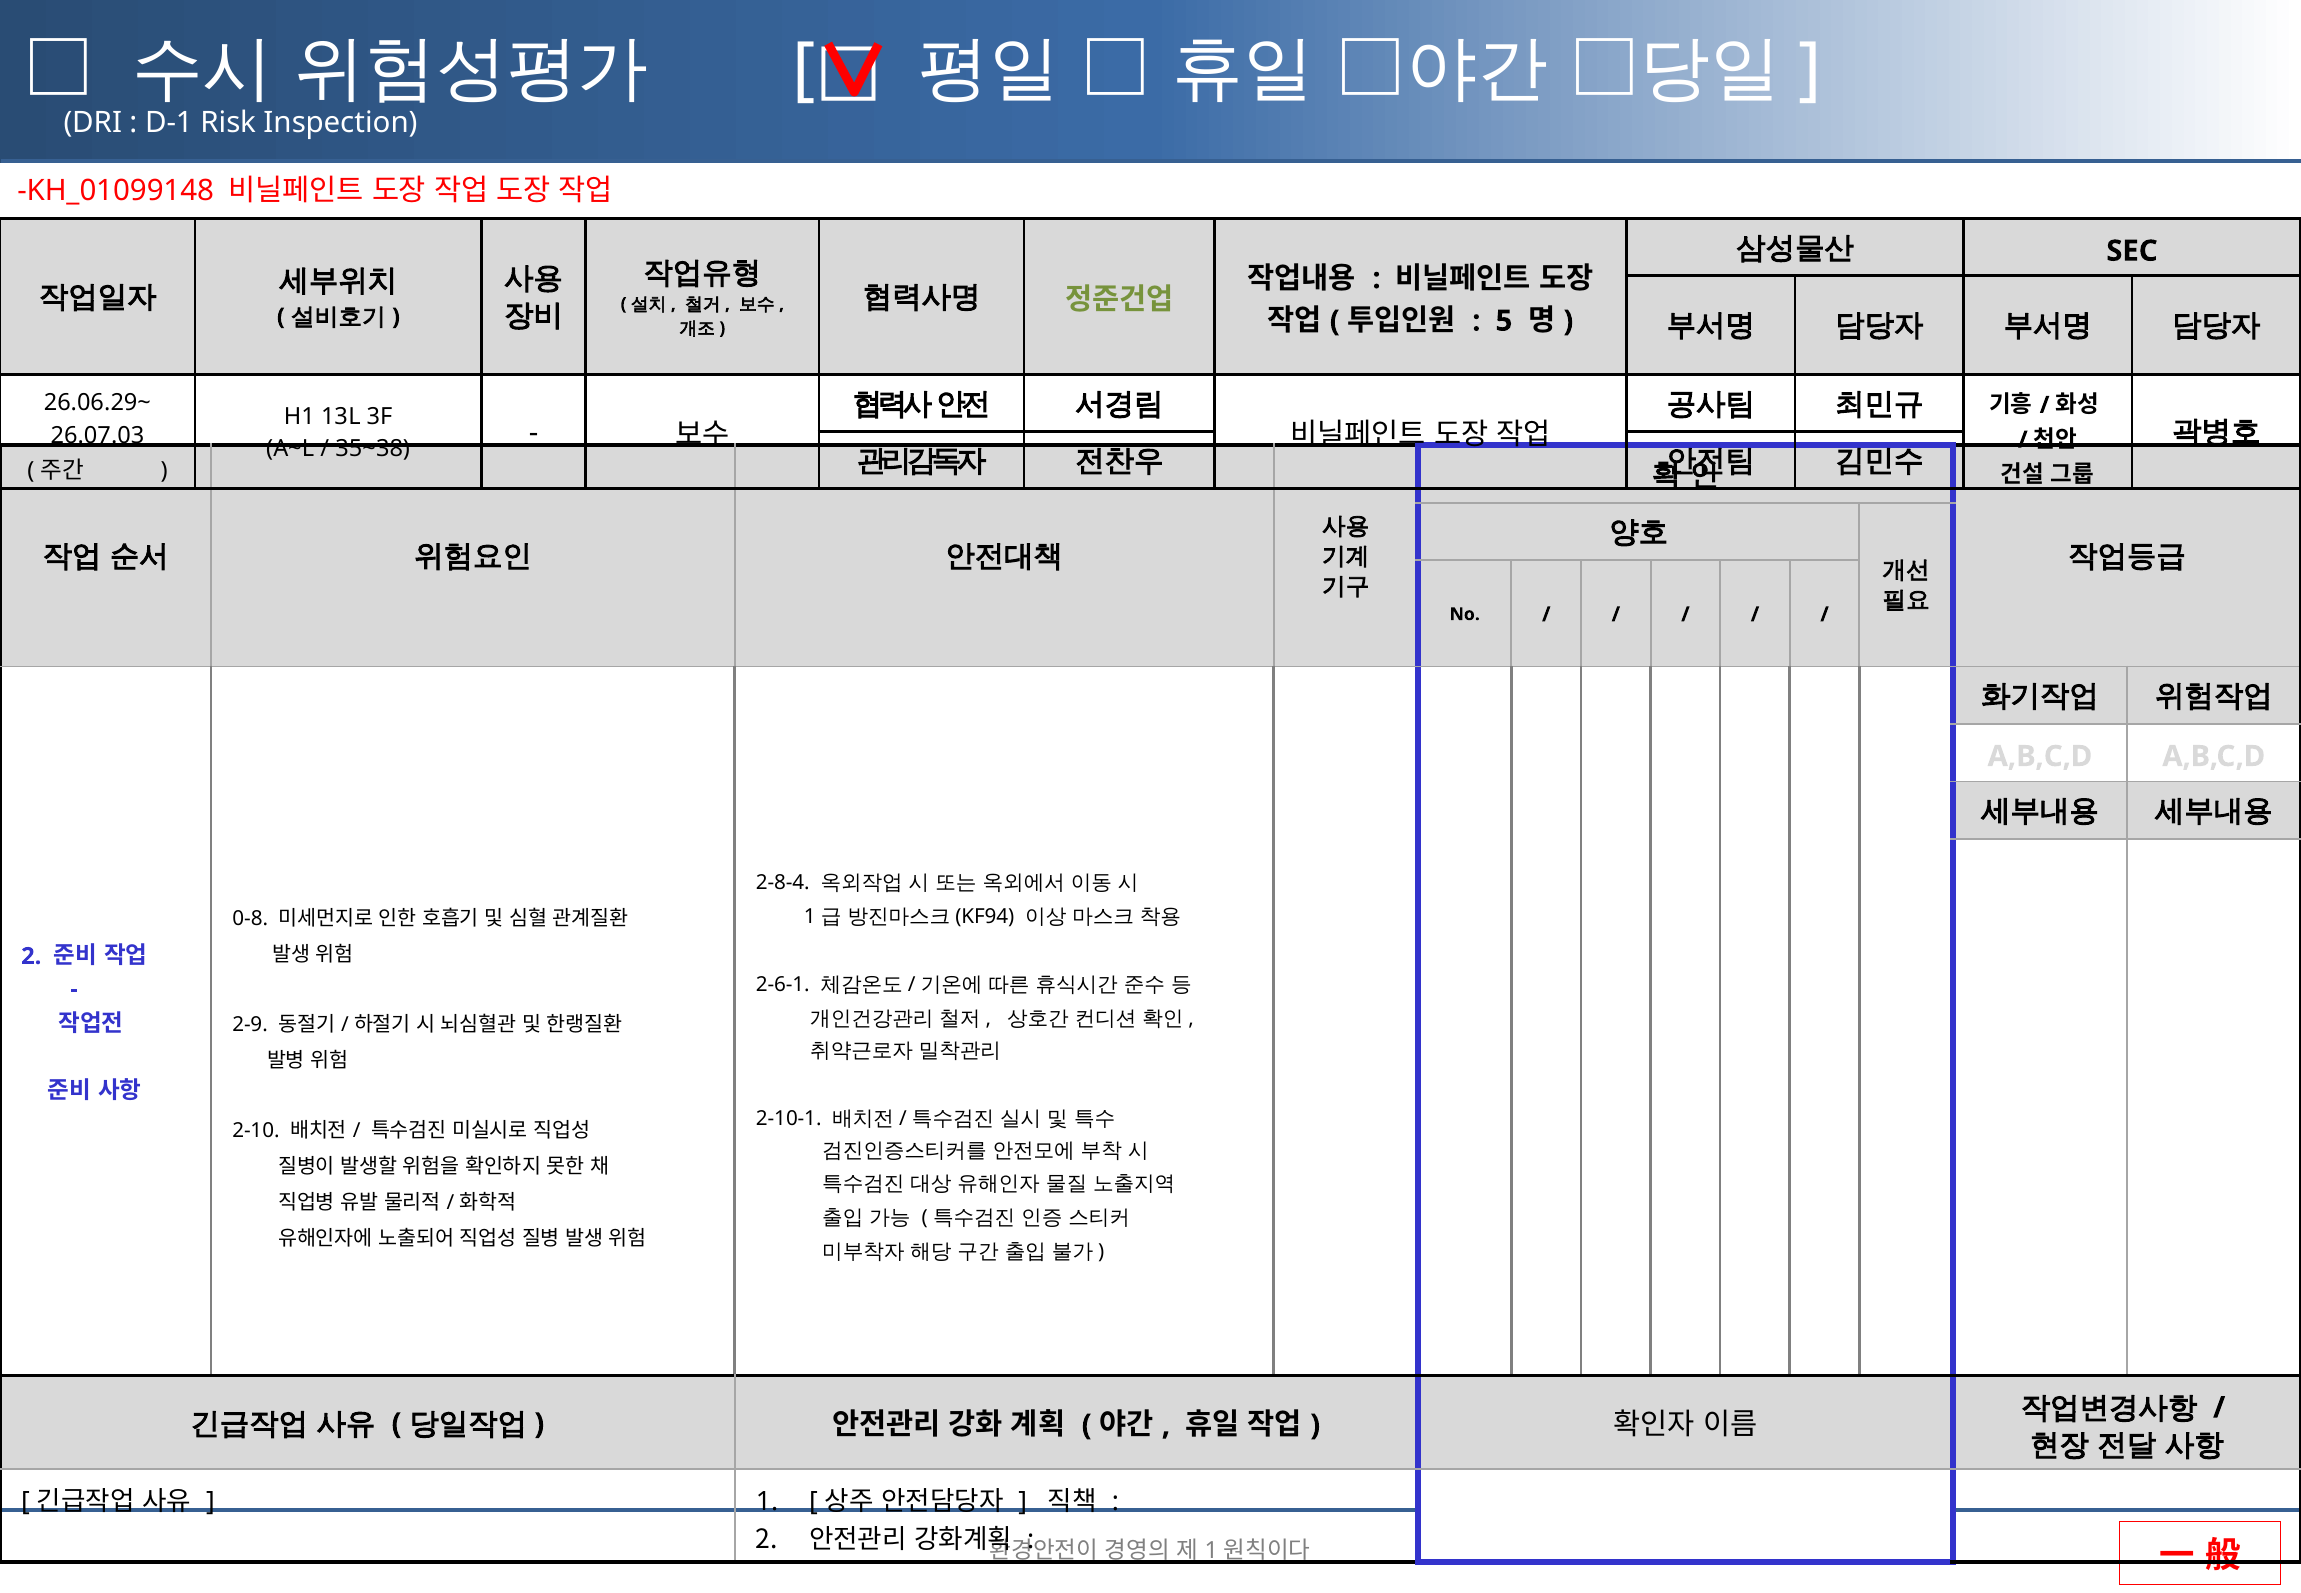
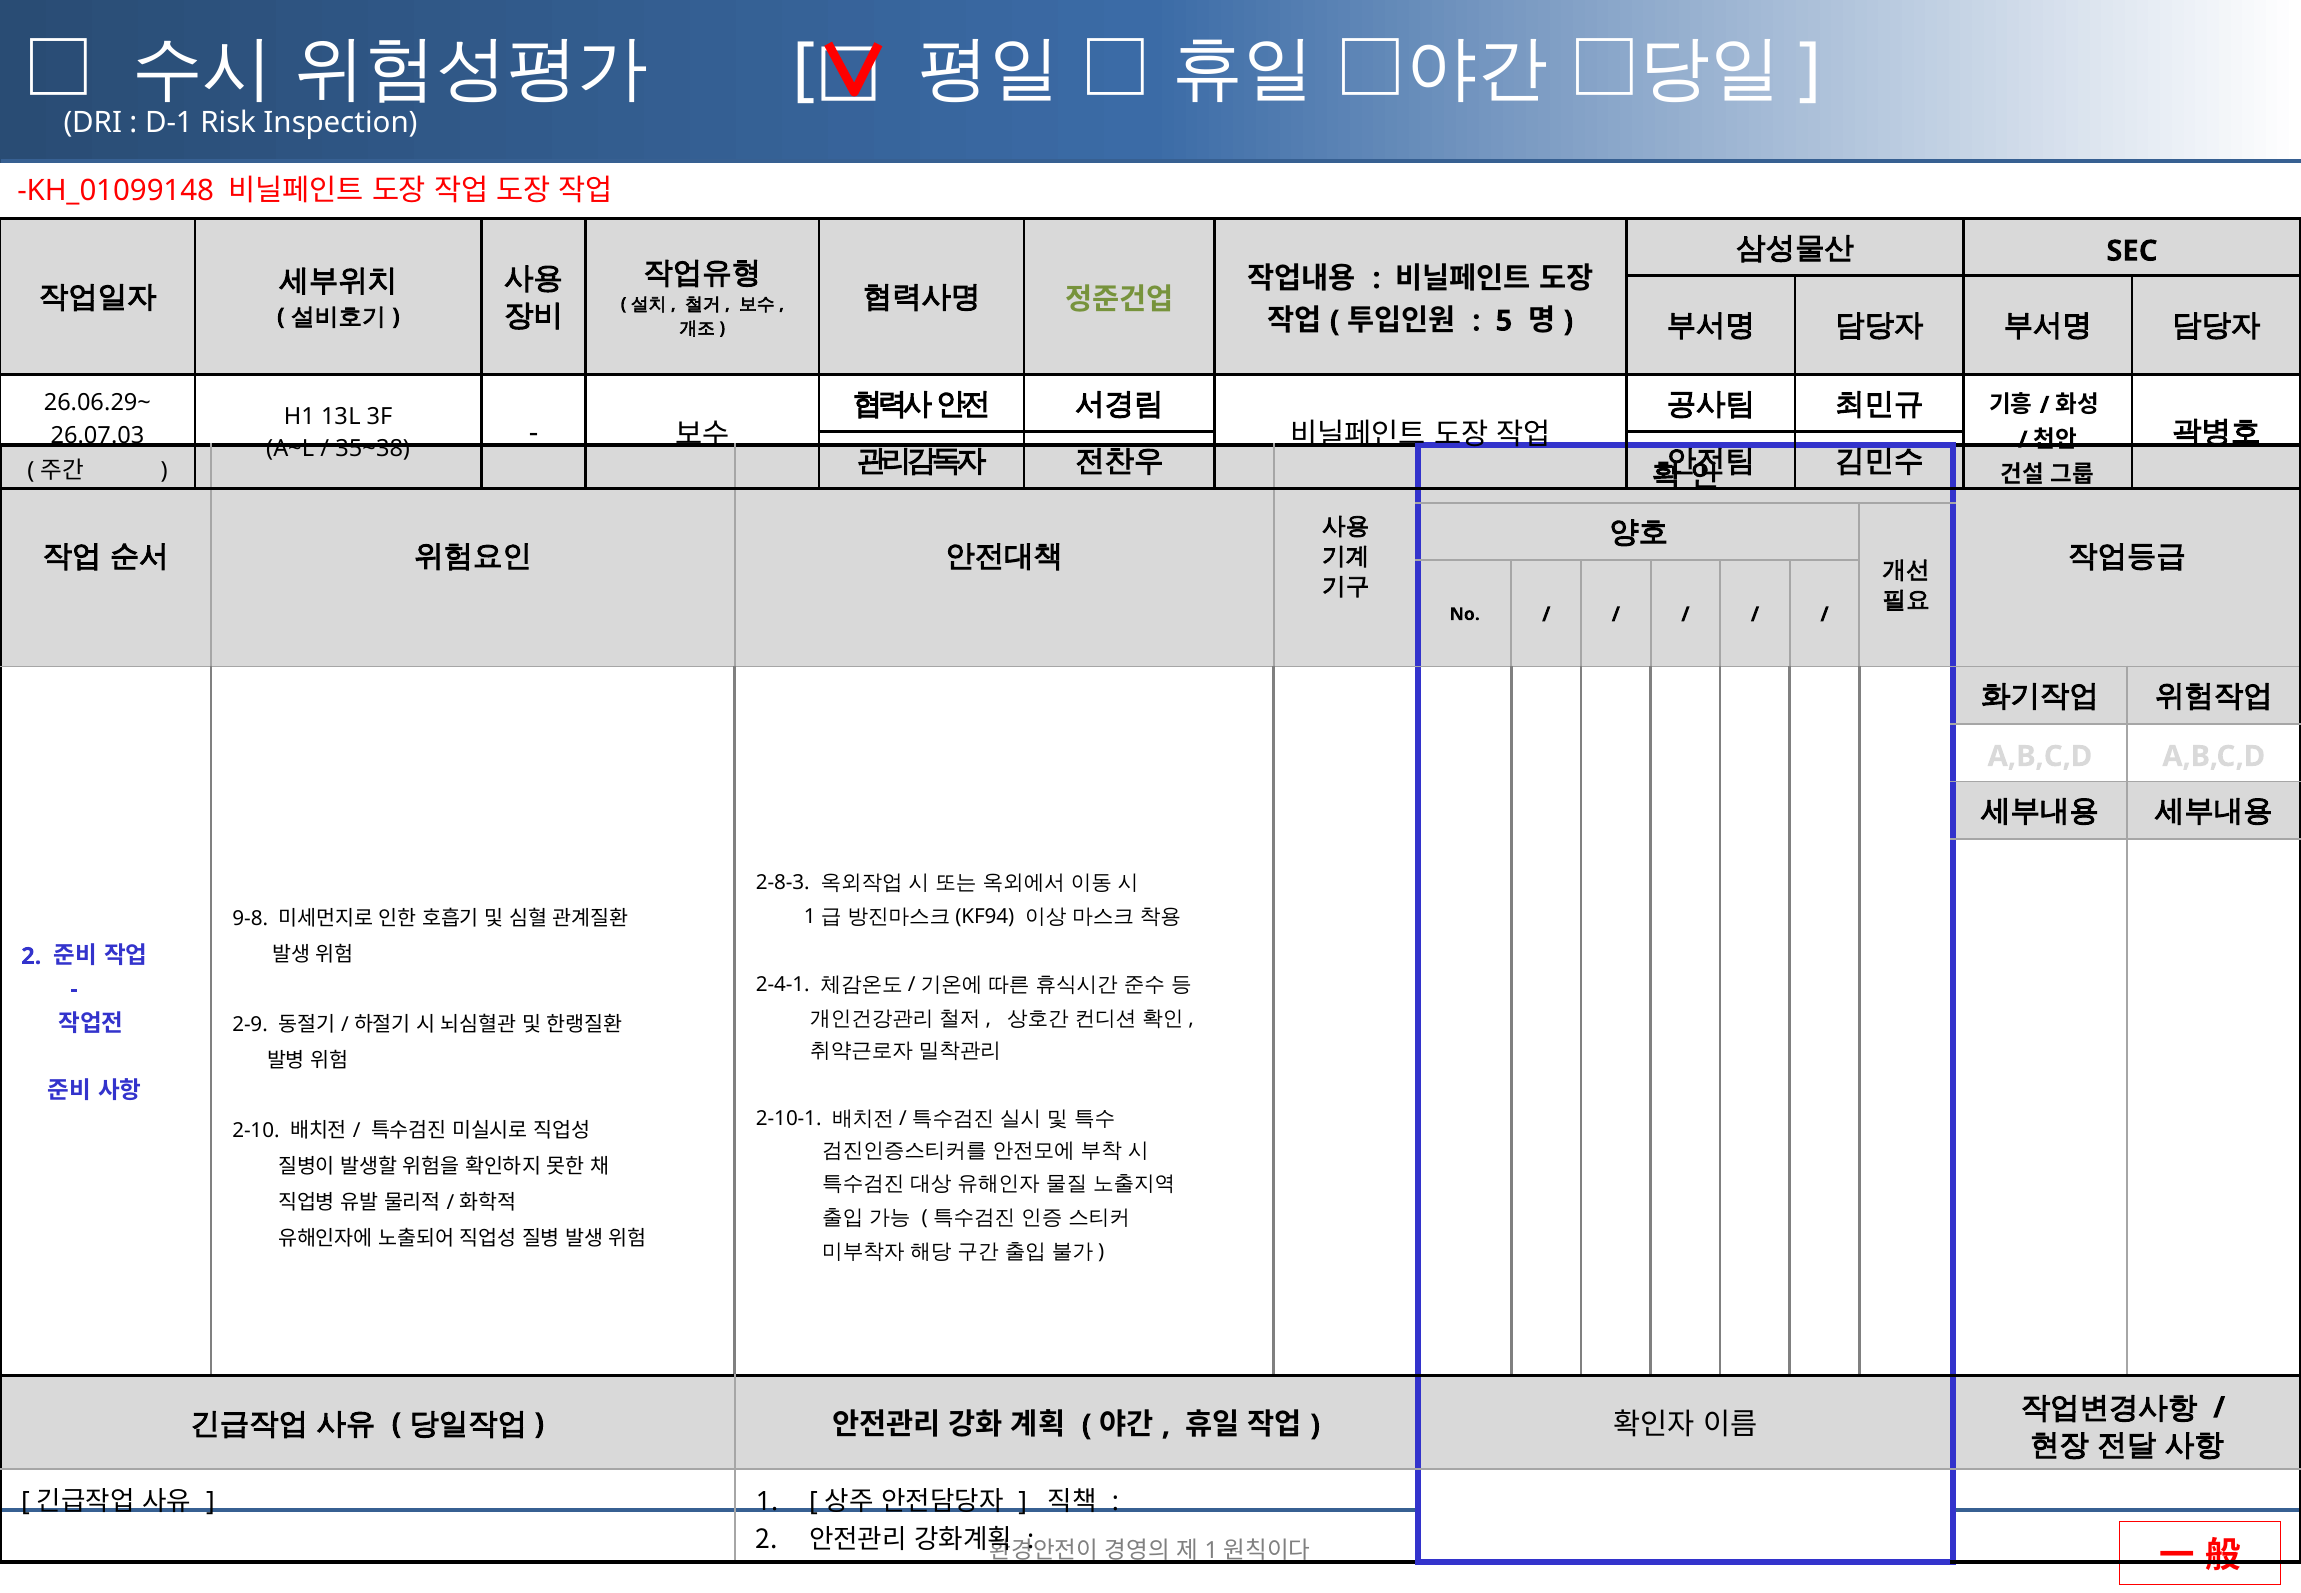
2-8-4: 2-8-4 -> 2-8-3
0-8: 0-8 -> 9-8
2-6-1: 2-6-1 -> 2-4-1
